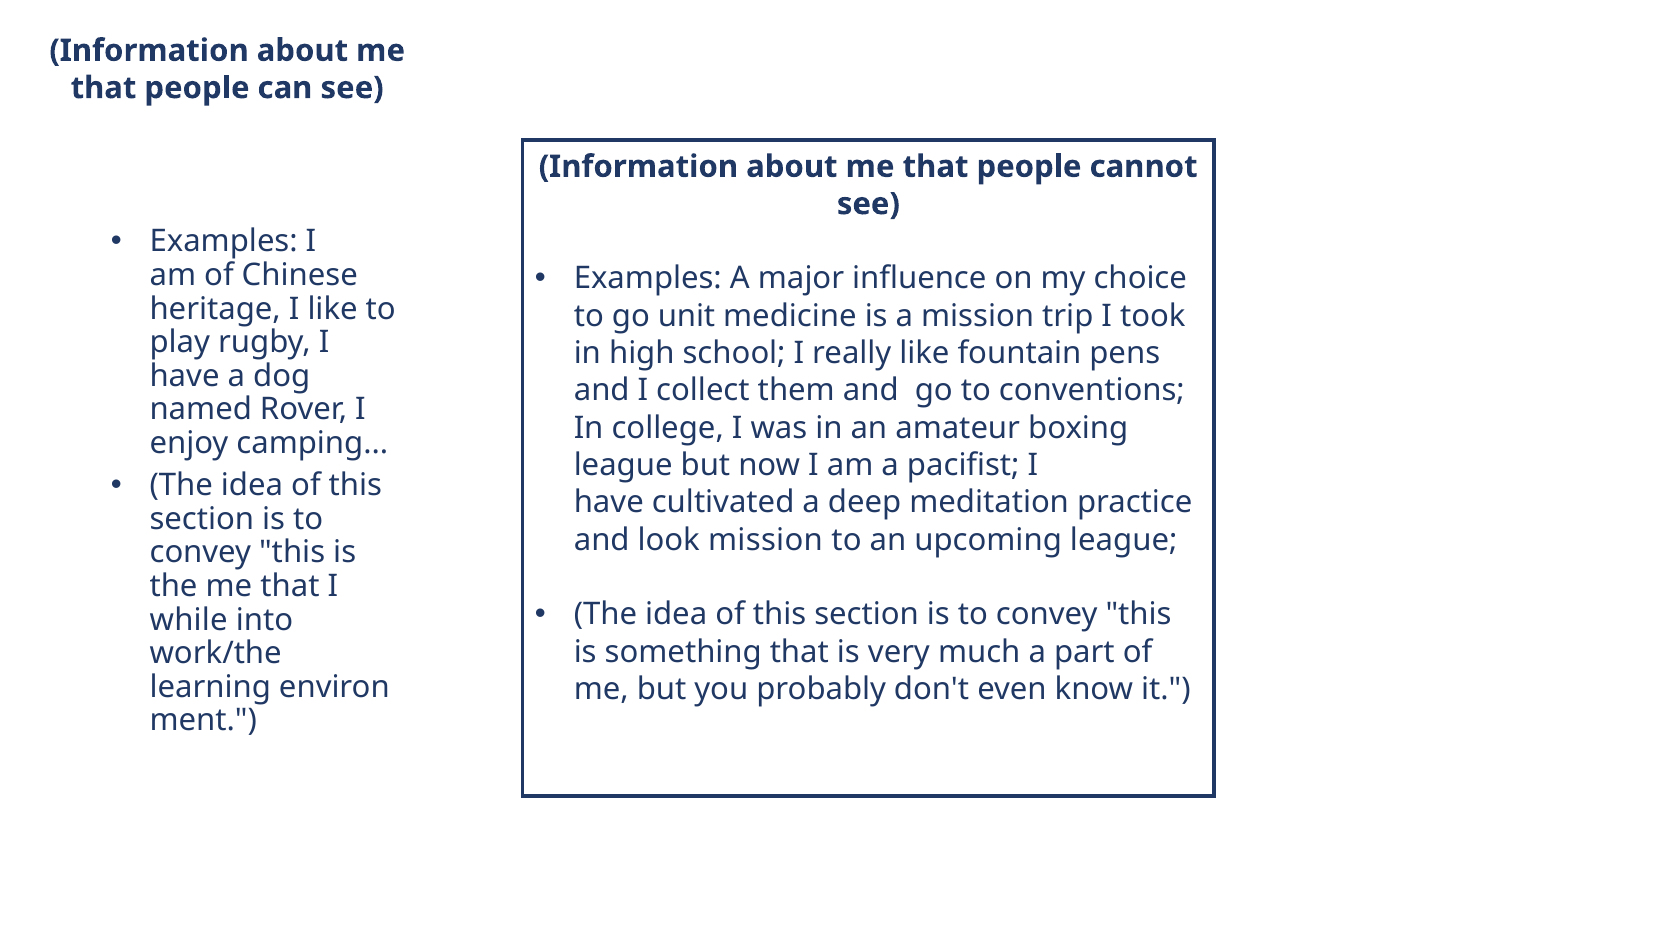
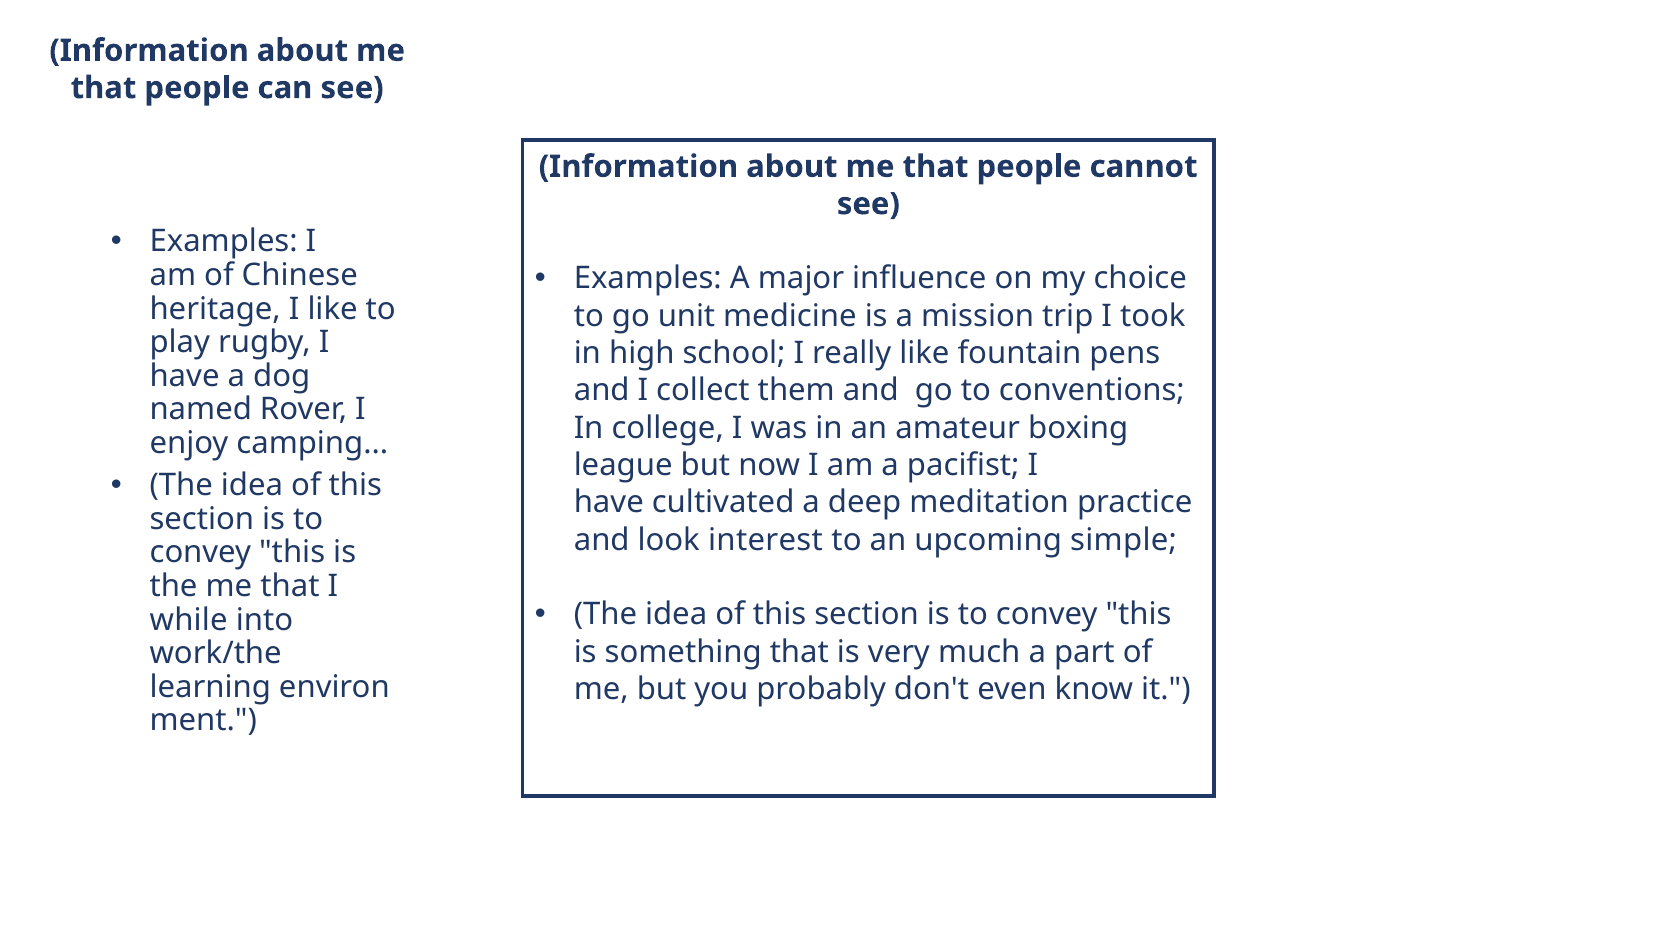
look mission: mission -> interest
upcoming league: league -> simple
